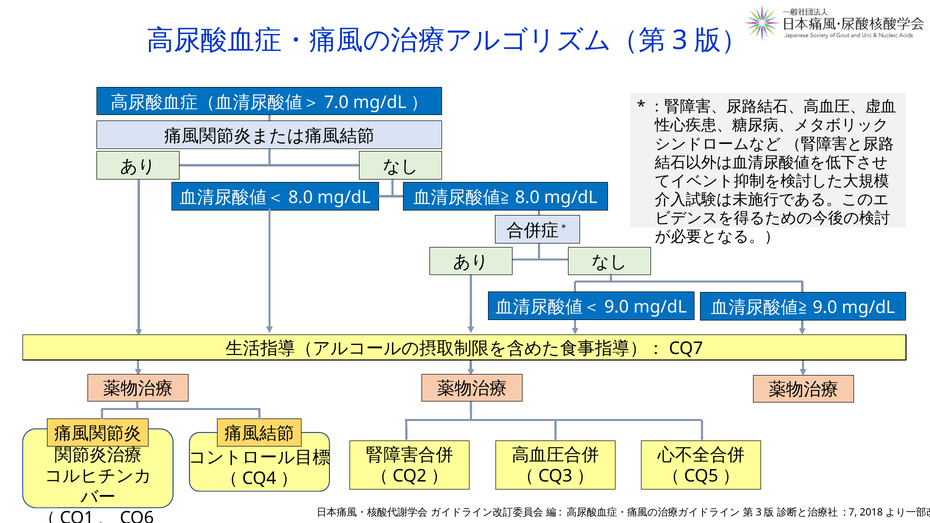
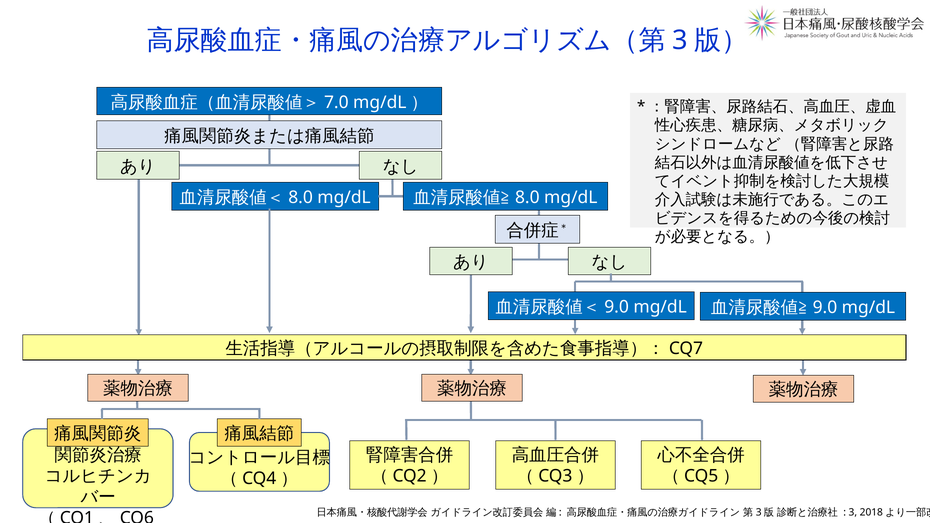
7 at (853, 513): 7 -> 3
